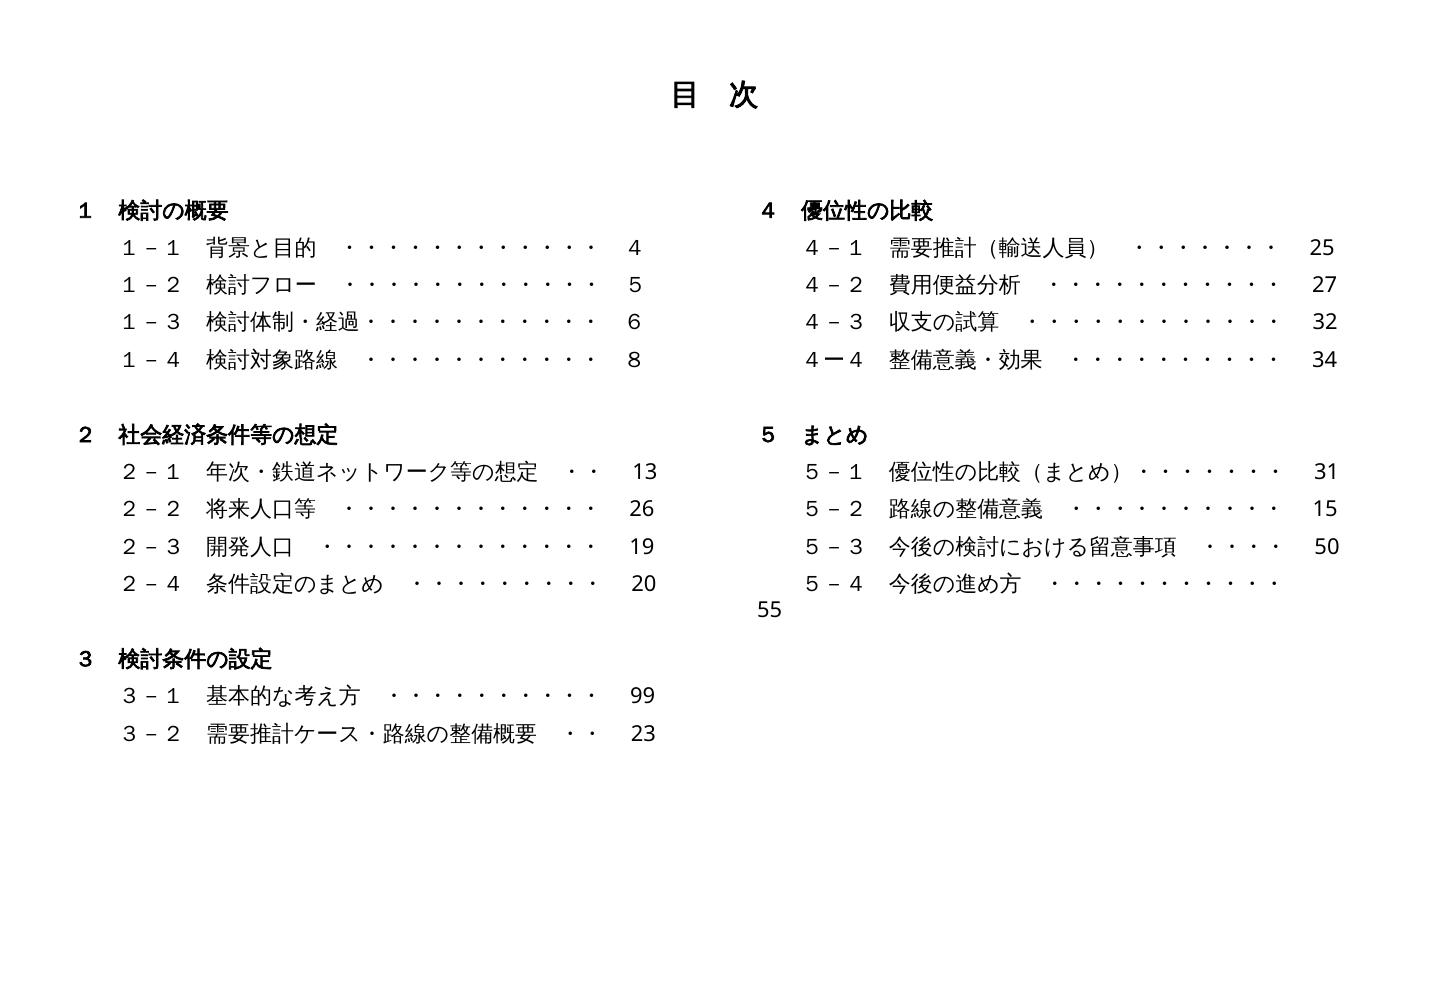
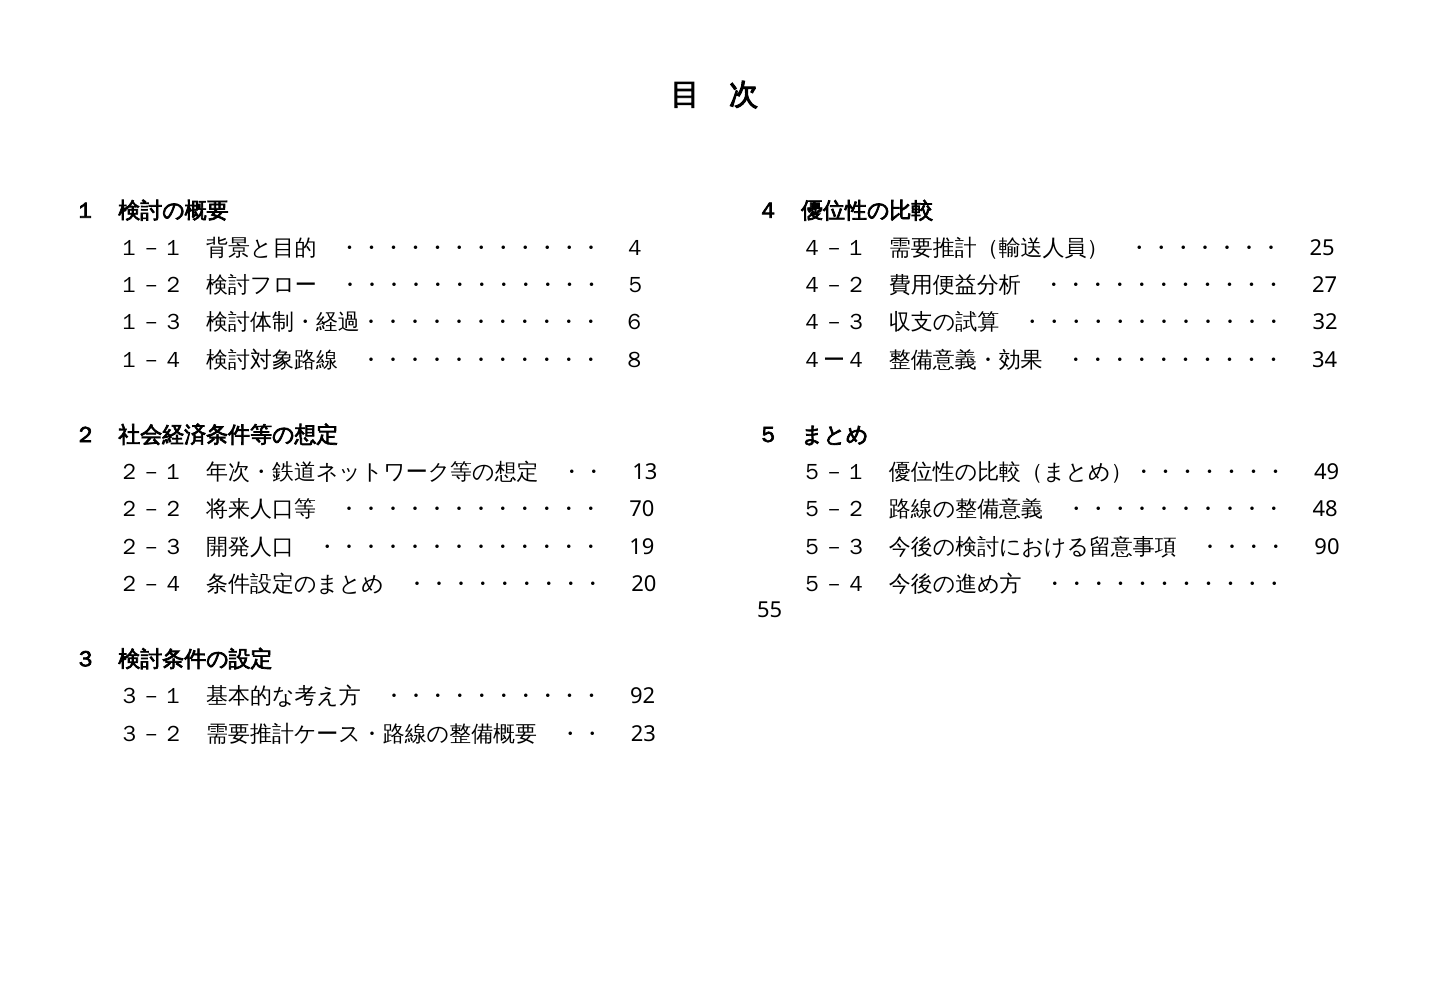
31: 31 -> 49
26: 26 -> 70
15: 15 -> 48
50: 50 -> 90
99: 99 -> 92
